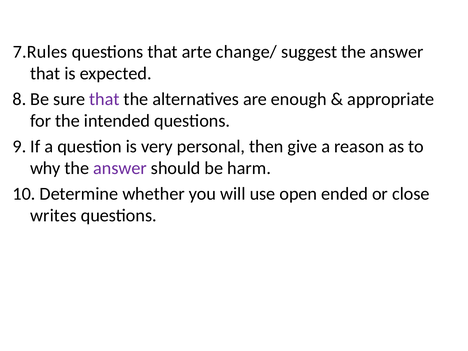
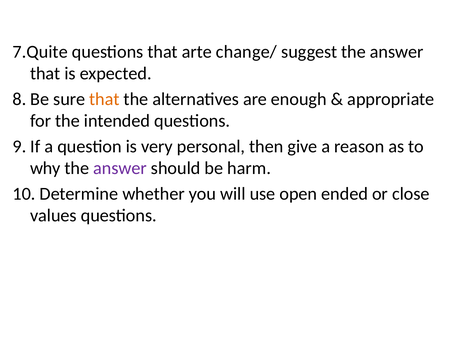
7.Rules: 7.Rules -> 7.Quite
that at (104, 99) colour: purple -> orange
writes: writes -> values
